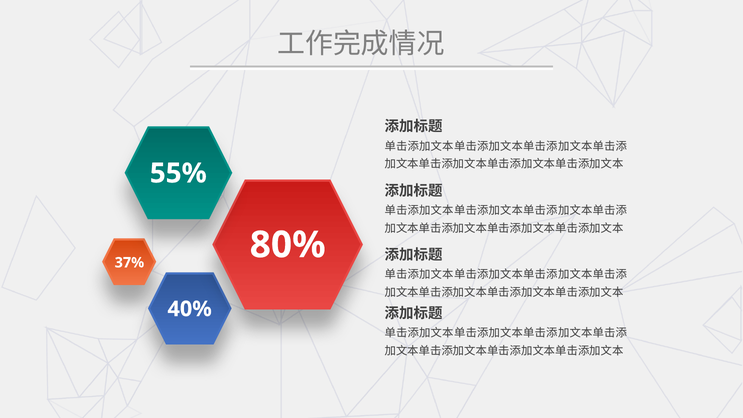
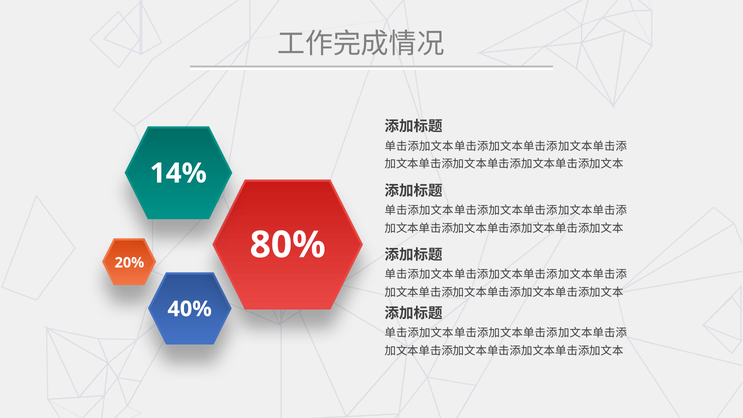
55%: 55% -> 14%
37%: 37% -> 20%
